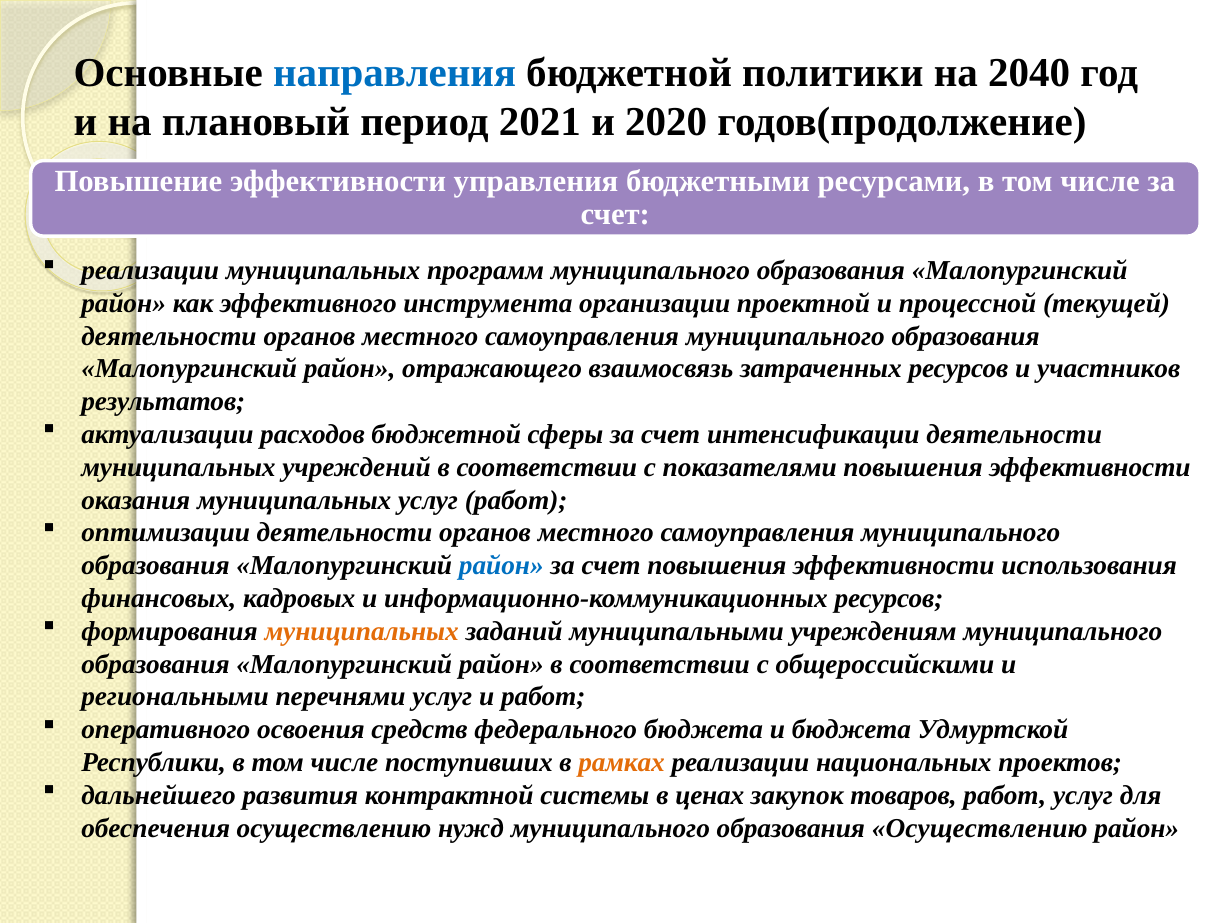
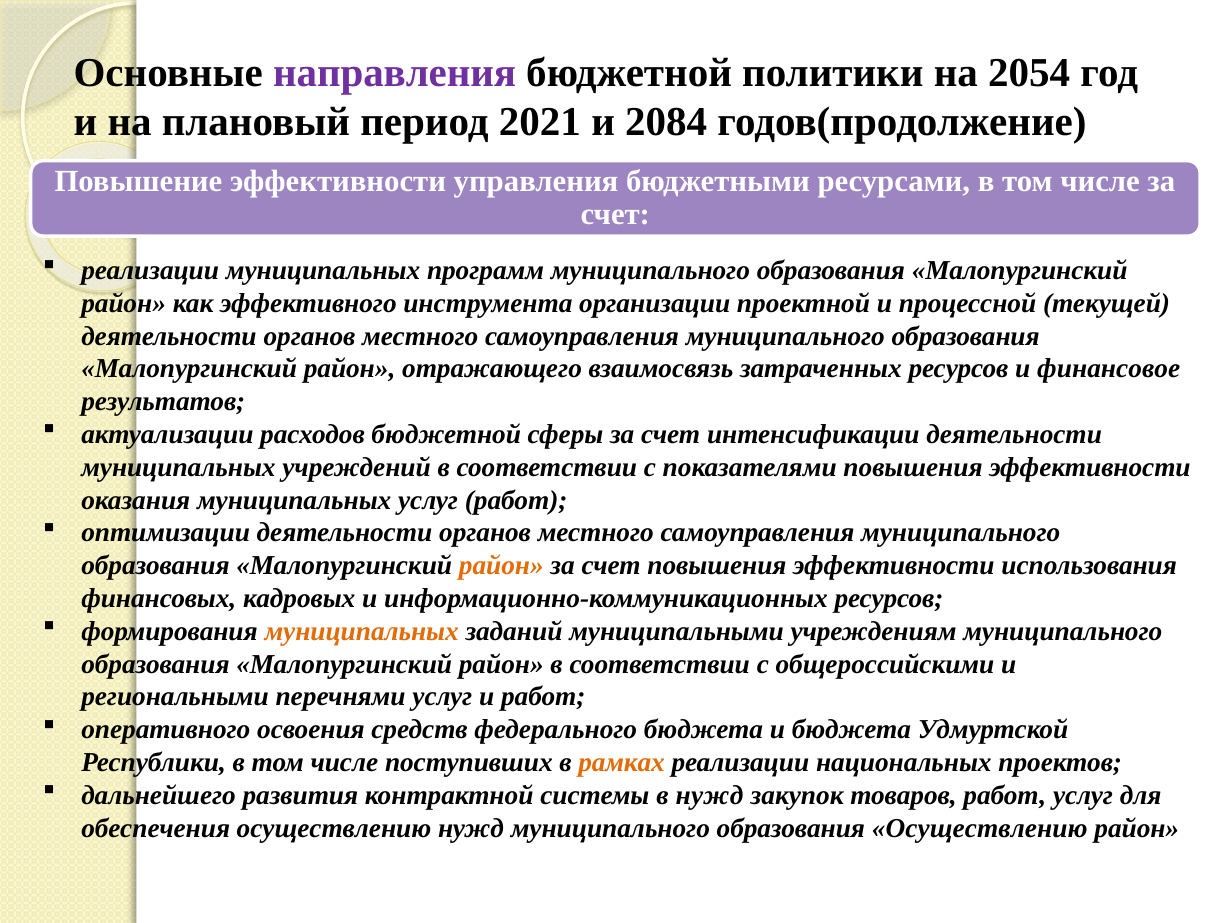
направления colour: blue -> purple
2040: 2040 -> 2054
2020: 2020 -> 2084
участников: участников -> финансовое
район at (501, 566) colour: blue -> orange
в ценах: ценах -> нужд
